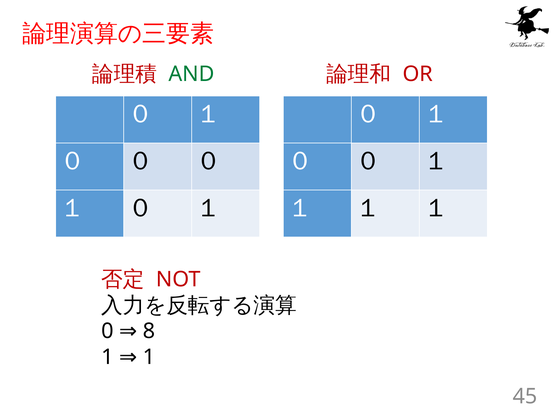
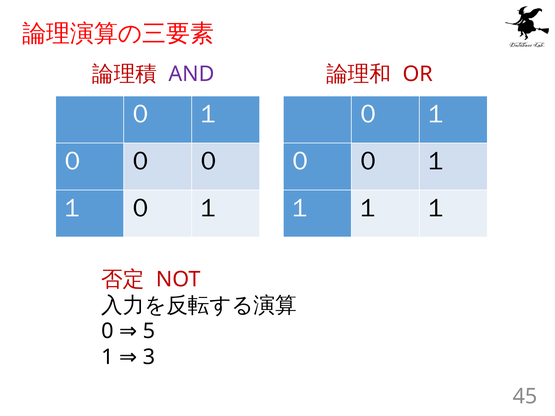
AND colour: green -> purple
8: 8 -> 5
1 1: 1 -> 3
